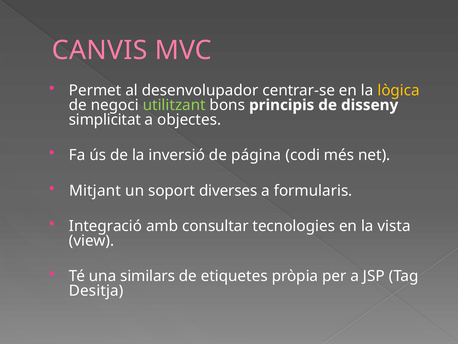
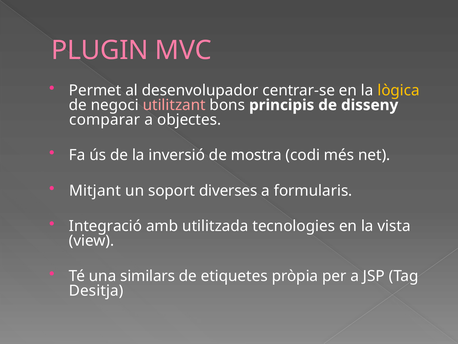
CANVIS: CANVIS -> PLUGIN
utilitzant colour: light green -> pink
simplicitat: simplicitat -> comparar
página: página -> mostra
consultar: consultar -> utilitzada
